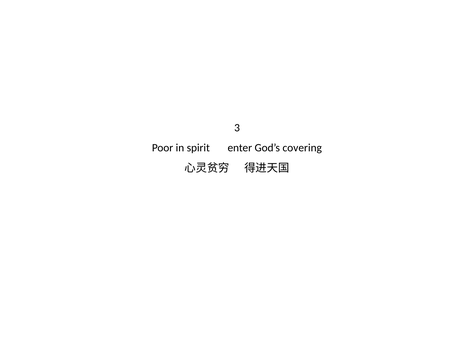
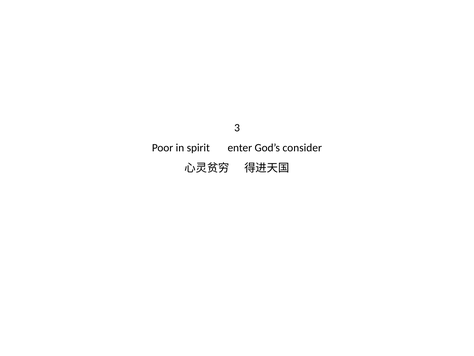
covering: covering -> consider
